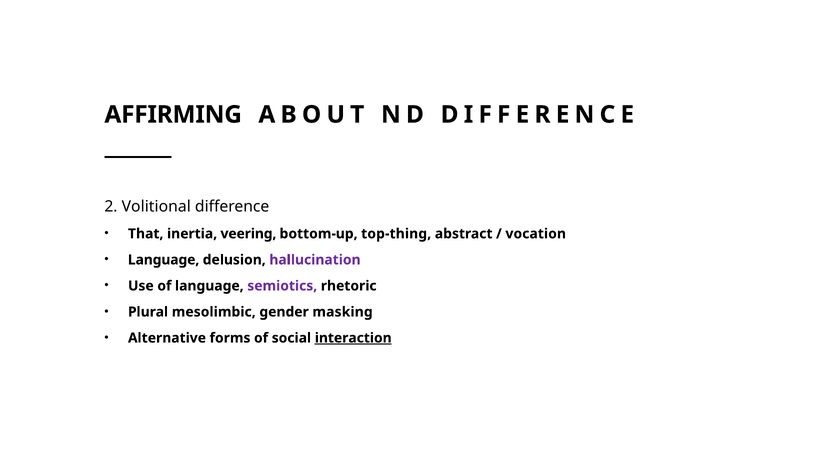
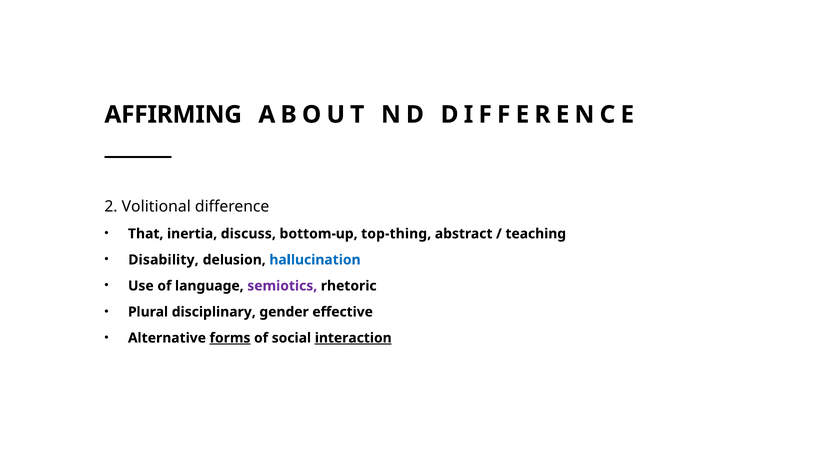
veering: veering -> discuss
vocation: vocation -> teaching
Language at (164, 260): Language -> Disability
hallucination colour: purple -> blue
mesolimbic: mesolimbic -> disciplinary
masking: masking -> effective
forms underline: none -> present
